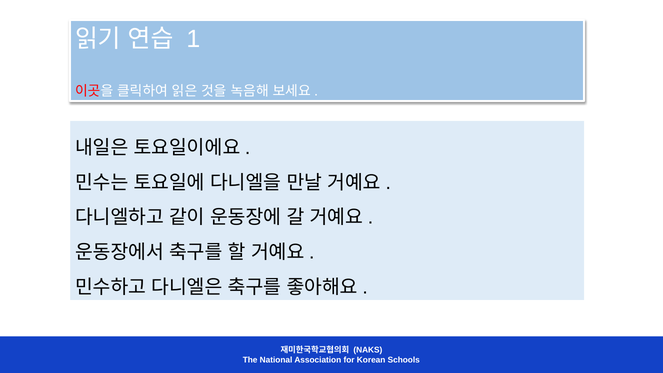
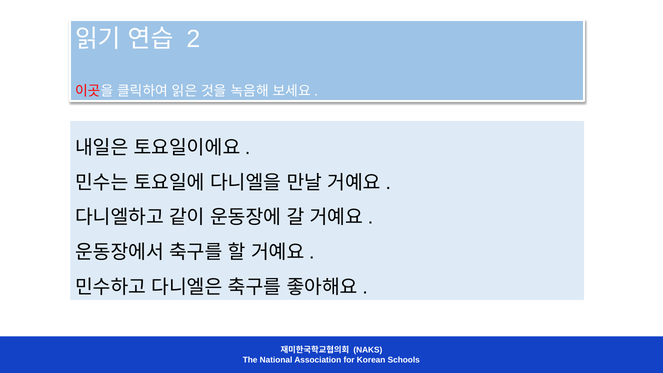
1: 1 -> 2
